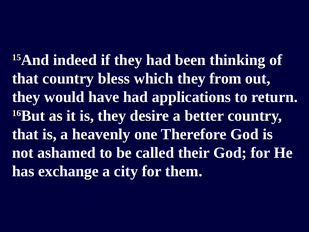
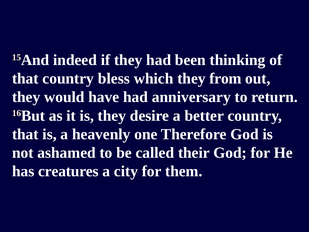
applications: applications -> anniversary
exchange: exchange -> creatures
